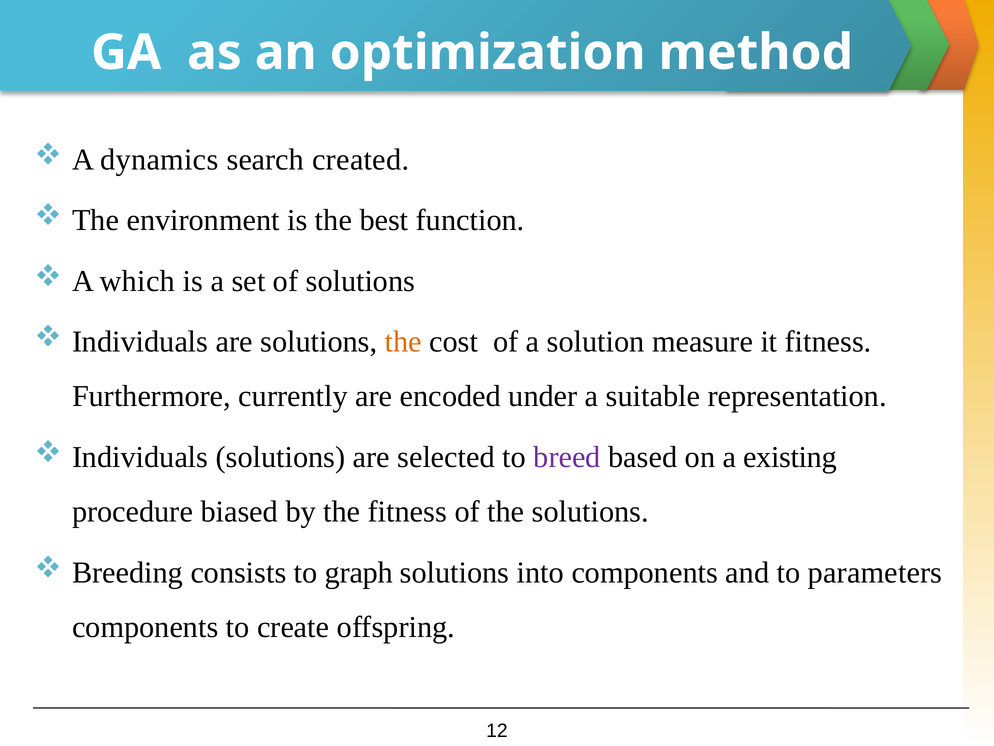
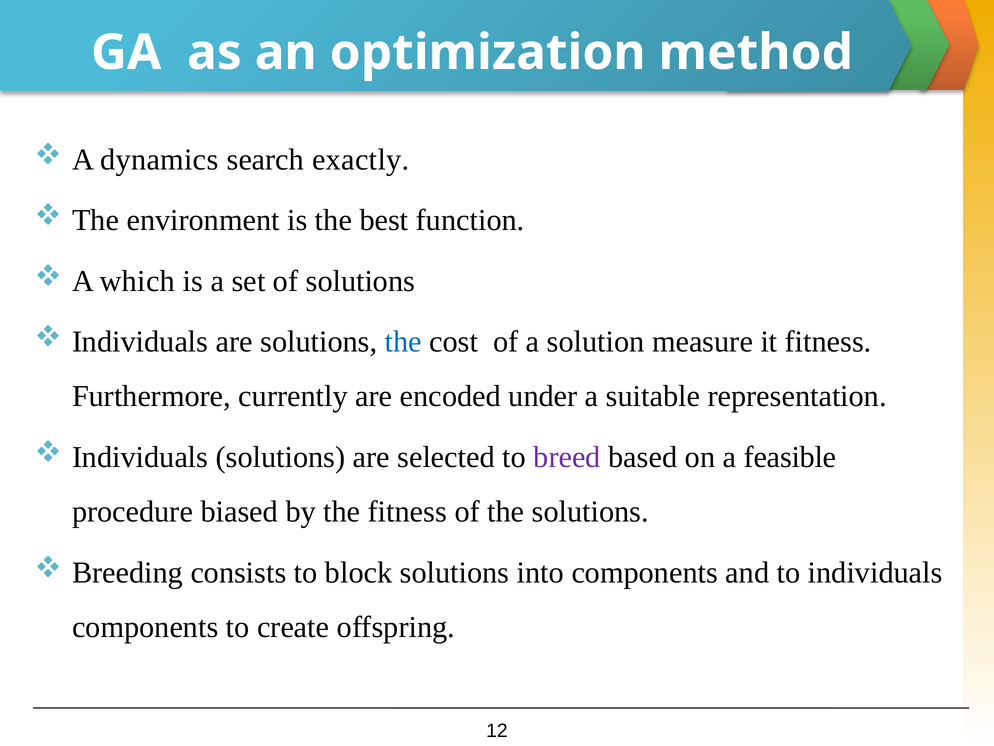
created: created -> exactly
the at (403, 342) colour: orange -> blue
existing: existing -> feasible
graph: graph -> block
to parameters: parameters -> individuals
